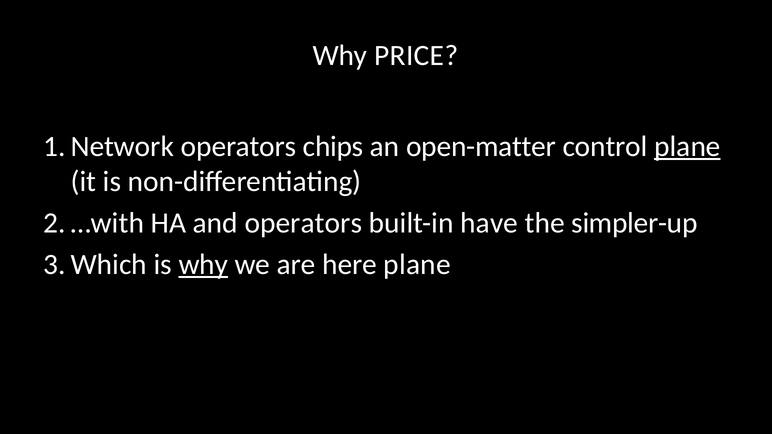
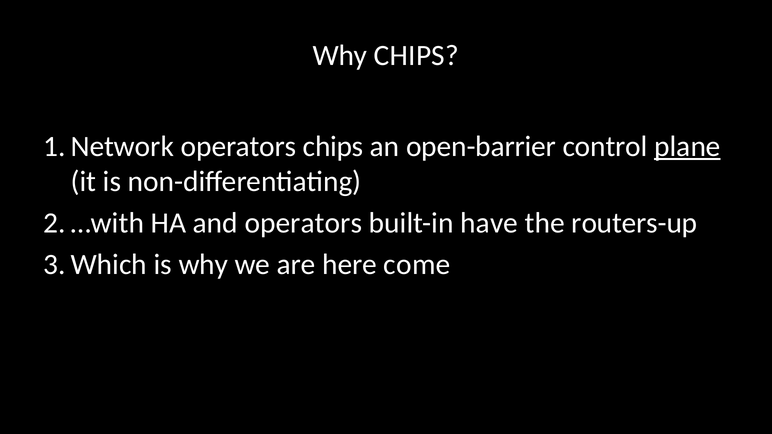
Why PRICE: PRICE -> CHIPS
open-matter: open-matter -> open-barrier
simpler-up: simpler-up -> routers-up
why at (203, 264) underline: present -> none
here plane: plane -> come
